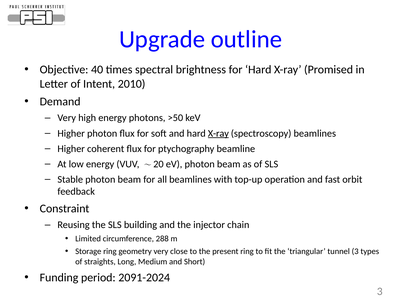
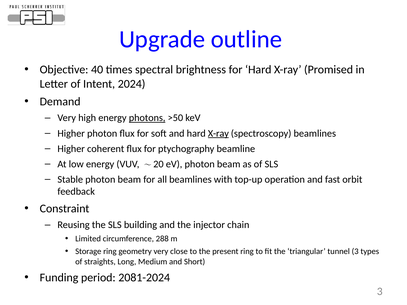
2010: 2010 -> 2024
photons underline: none -> present
2091-2024: 2091-2024 -> 2081-2024
